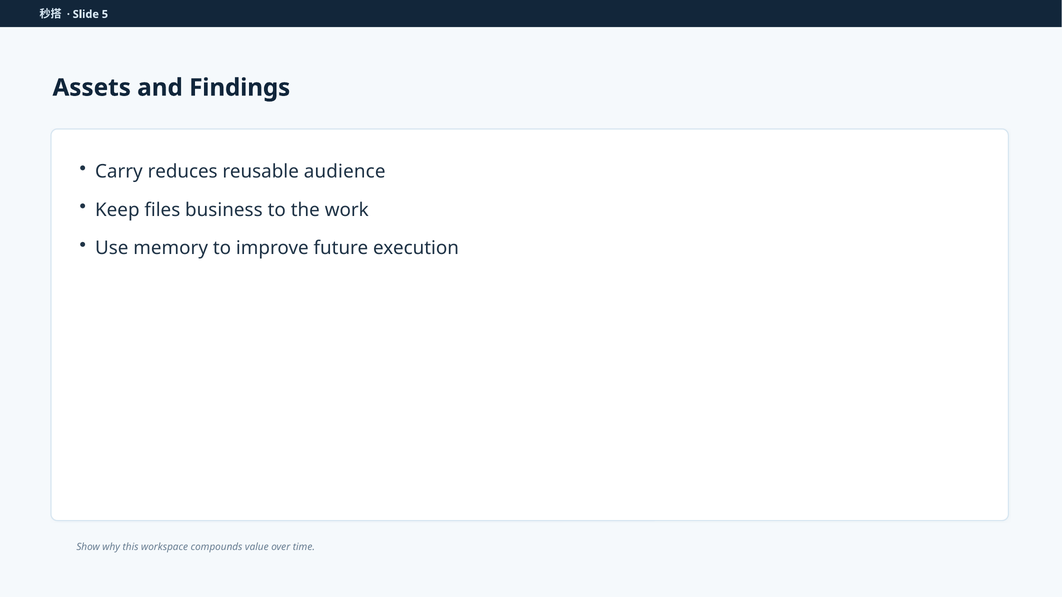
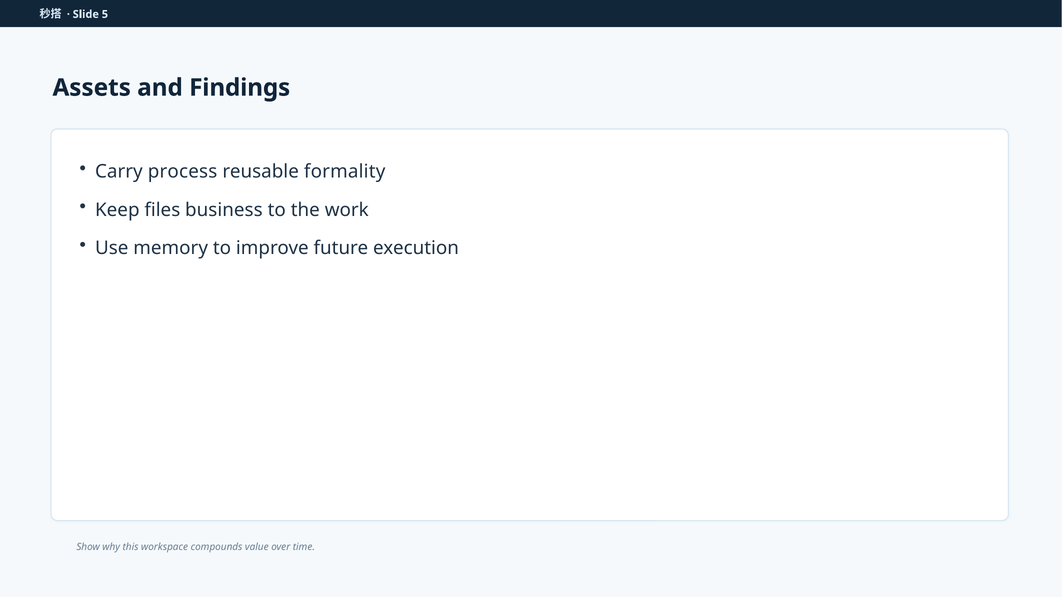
reduces: reduces -> process
audience: audience -> formality
